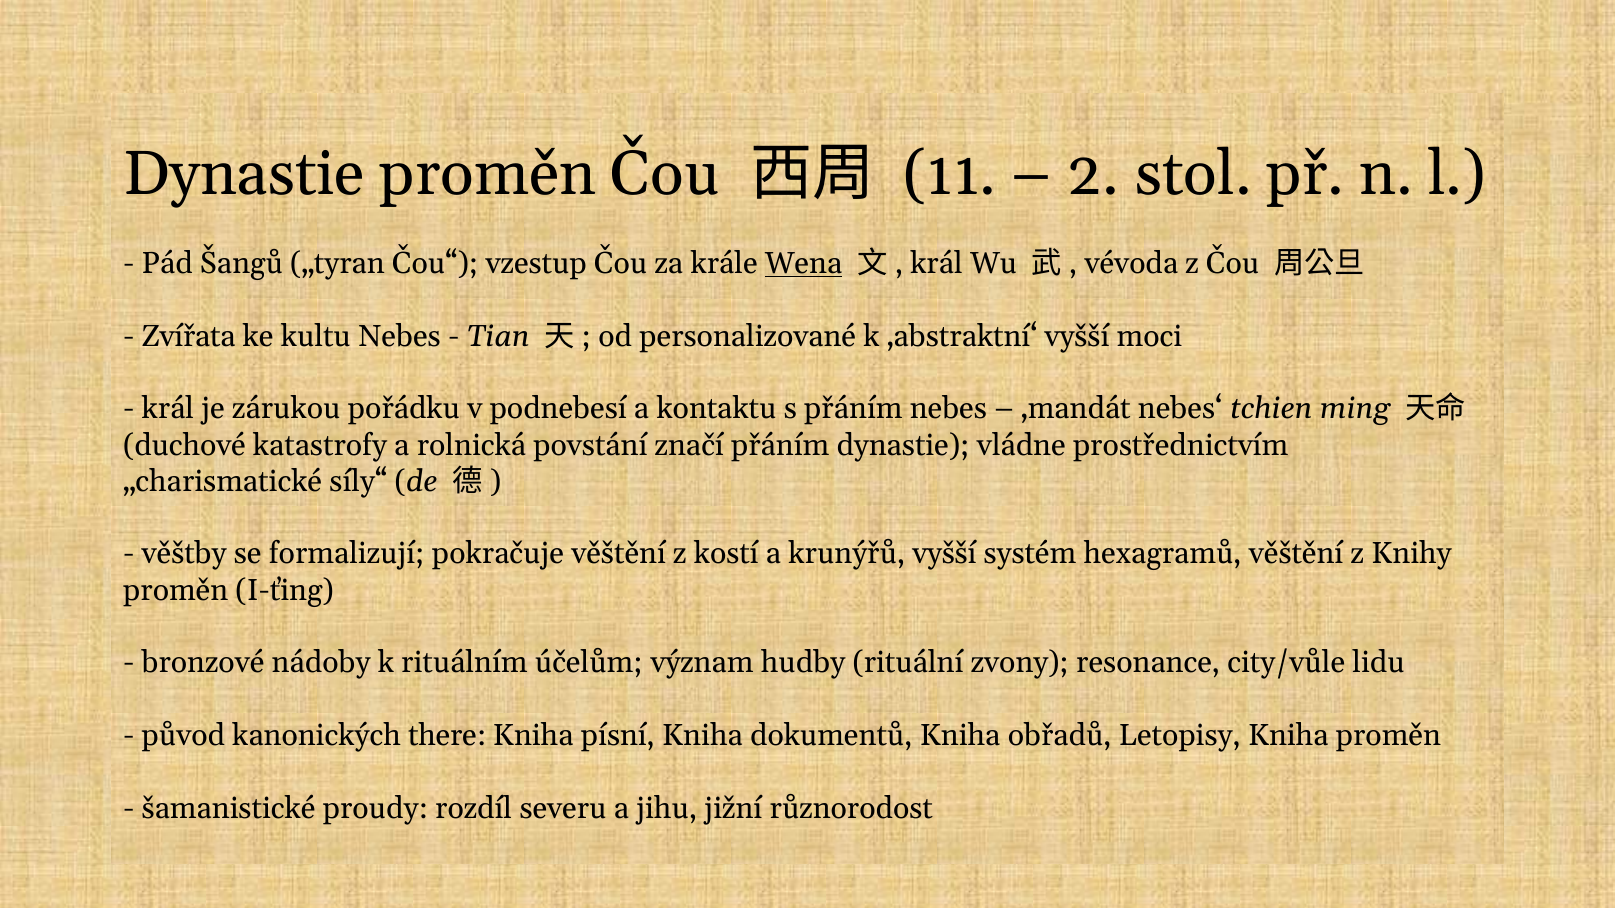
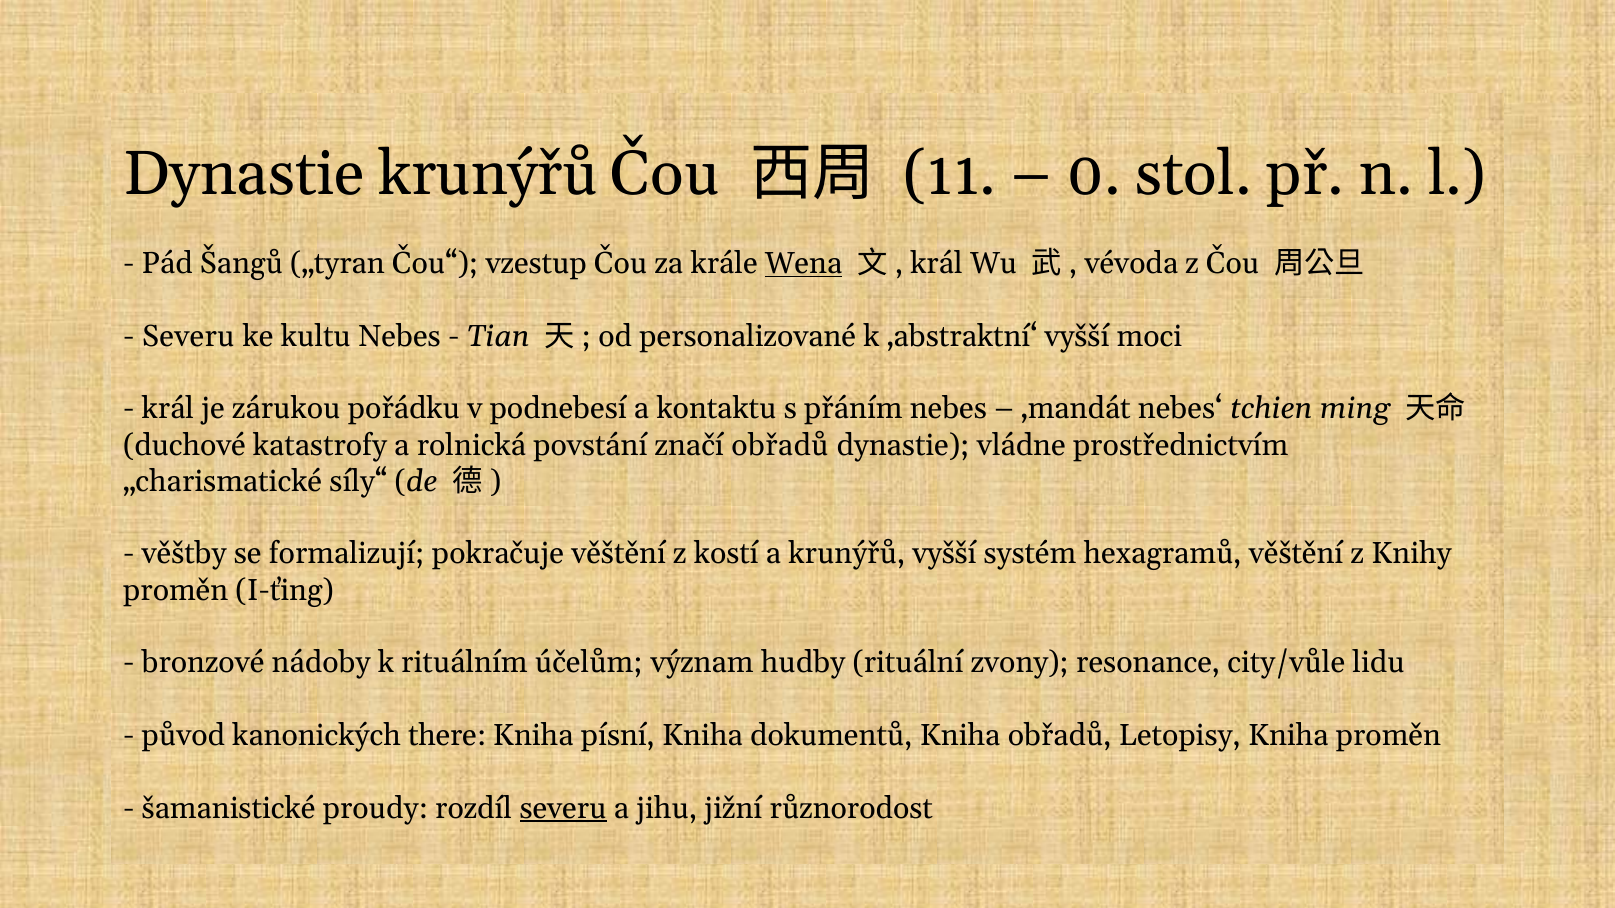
Dynastie proměn: proměn -> krunýřů
2: 2 -> 0
Zvířata at (189, 336): Zvířata -> Severu
značí přáním: přáním -> obřadů
severu at (563, 809) underline: none -> present
